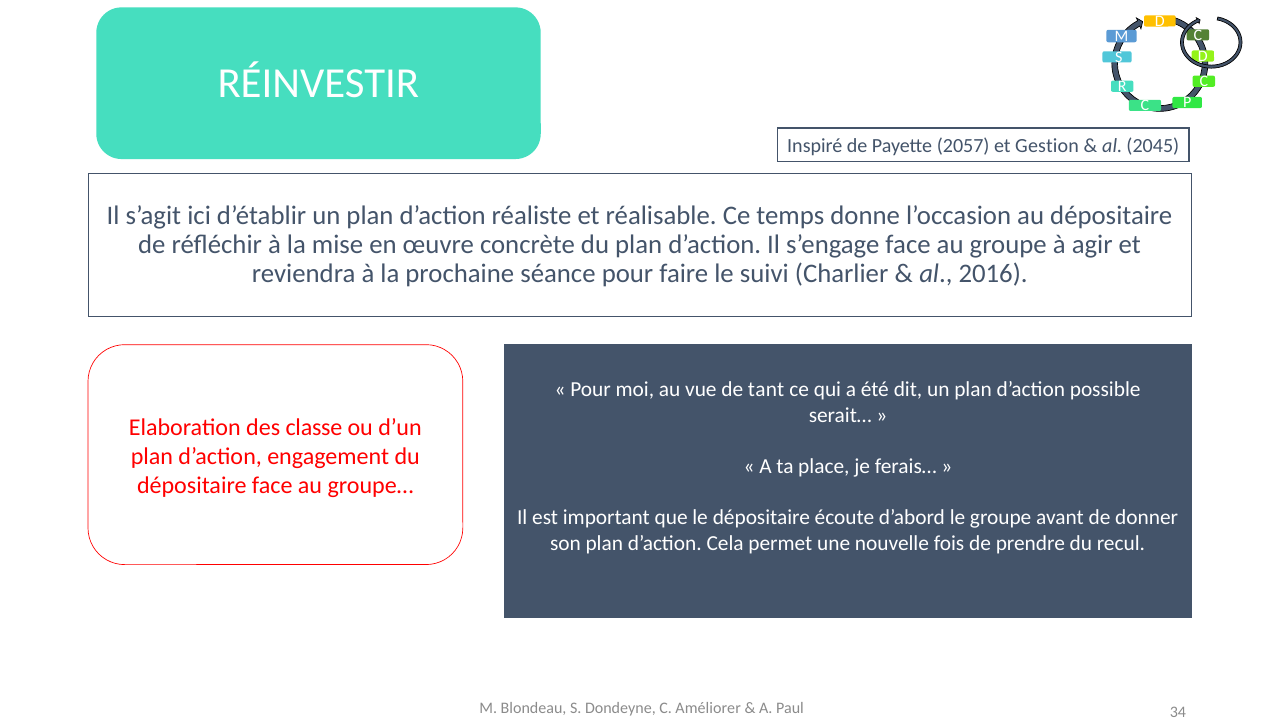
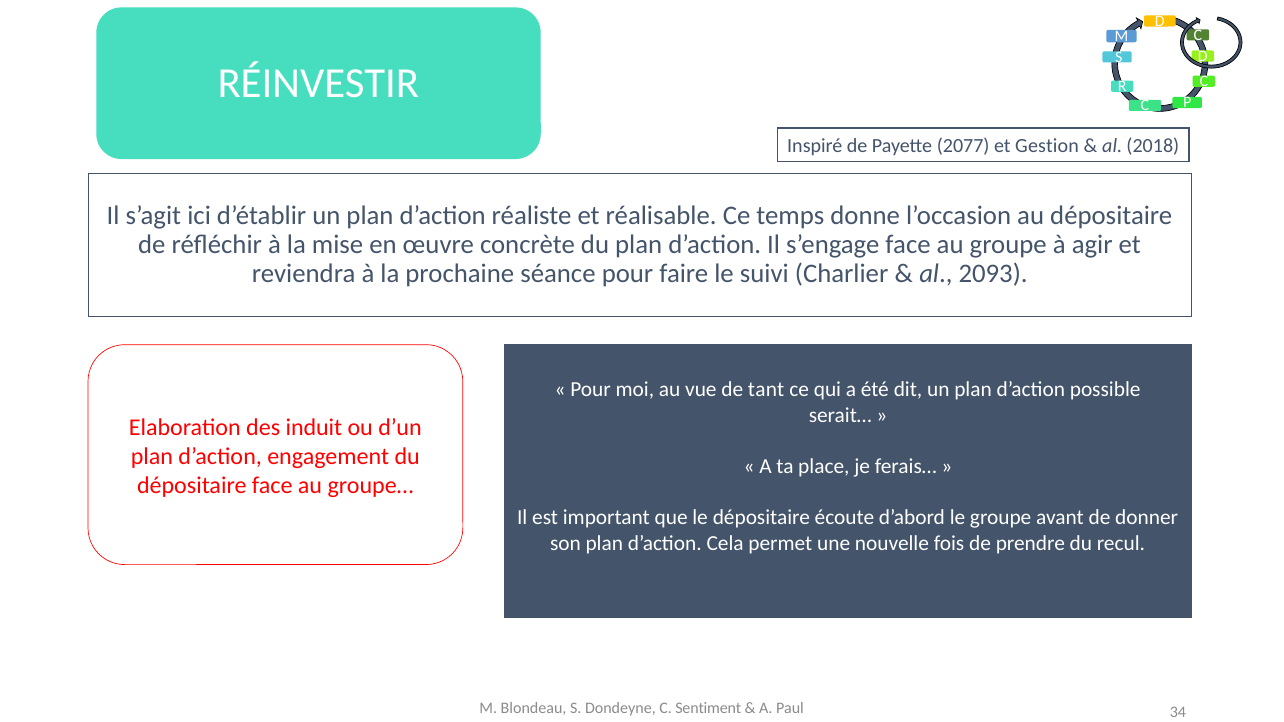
2057: 2057 -> 2077
2045: 2045 -> 2018
2016: 2016 -> 2093
classe: classe -> induit
Améliorer: Améliorer -> Sentiment
